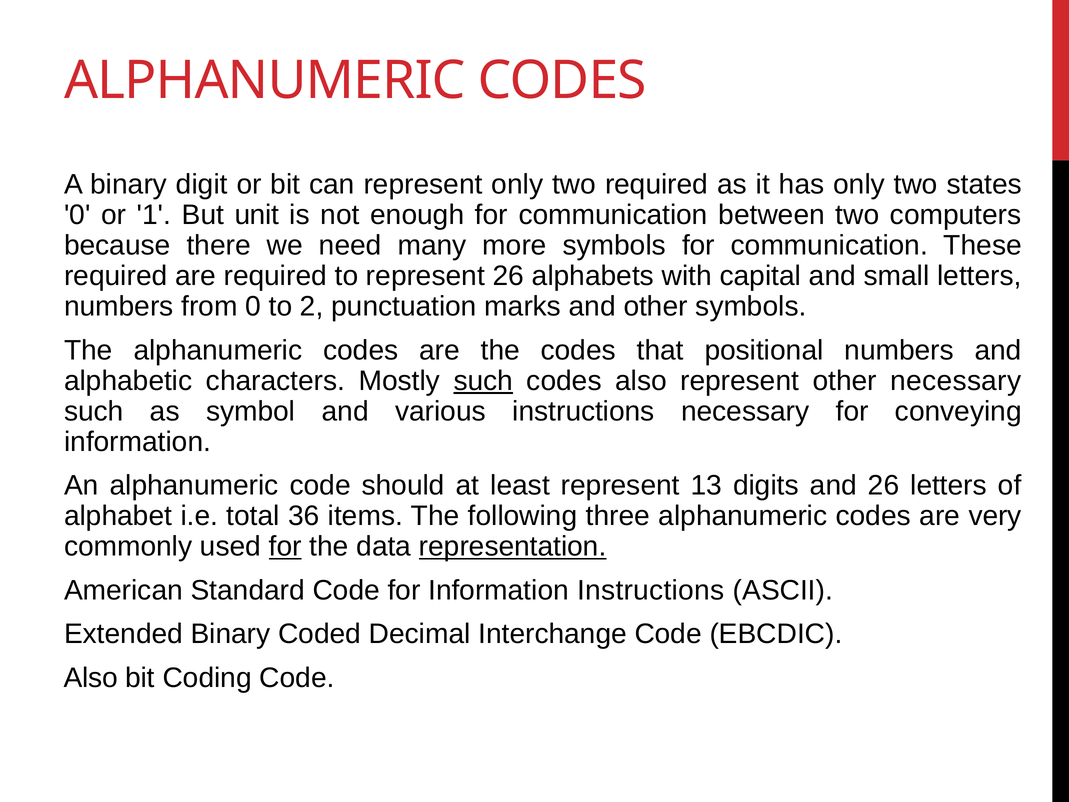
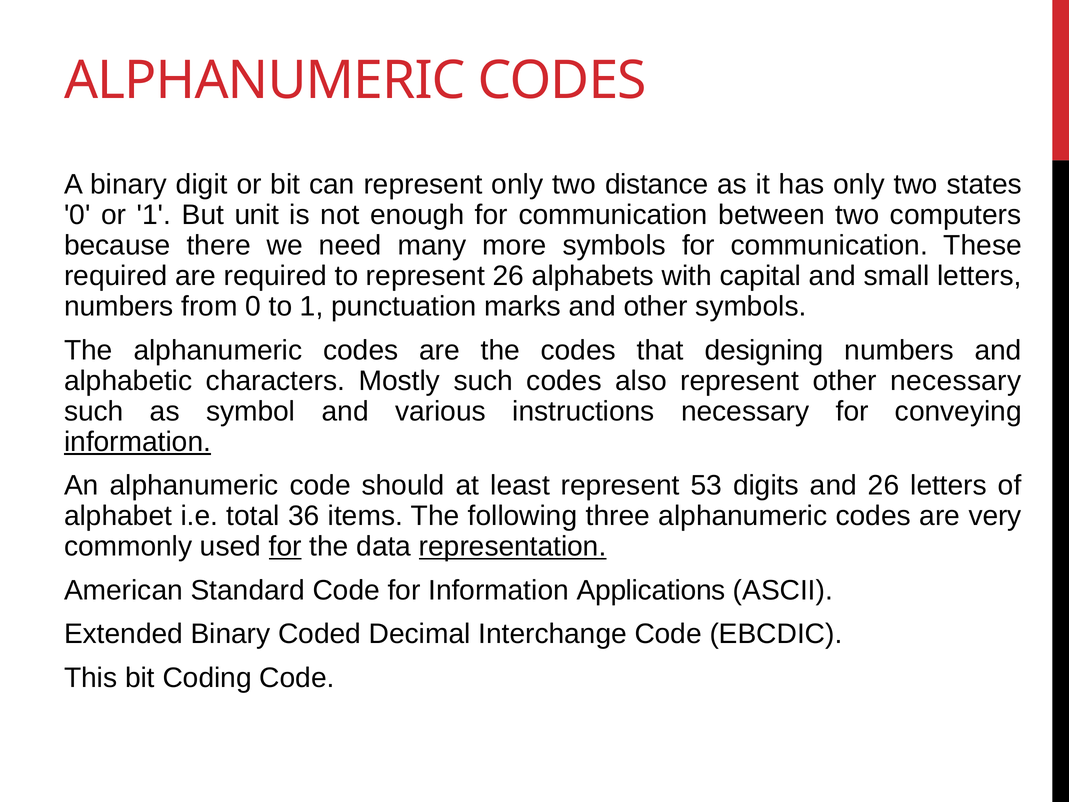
two required: required -> distance
to 2: 2 -> 1
positional: positional -> designing
such at (483, 381) underline: present -> none
information at (138, 442) underline: none -> present
13: 13 -> 53
Information Instructions: Instructions -> Applications
Also at (91, 678): Also -> This
